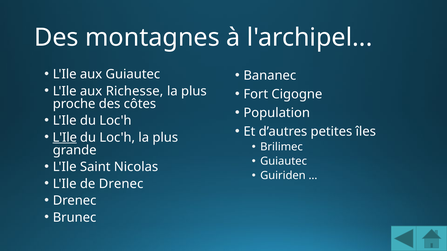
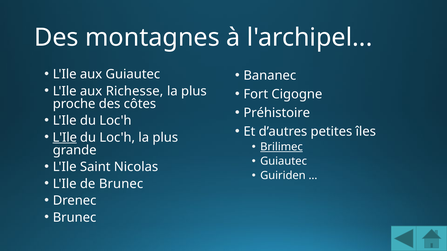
Population: Population -> Préhistoire
Brilimec underline: none -> present
de Drenec: Drenec -> Brunec
